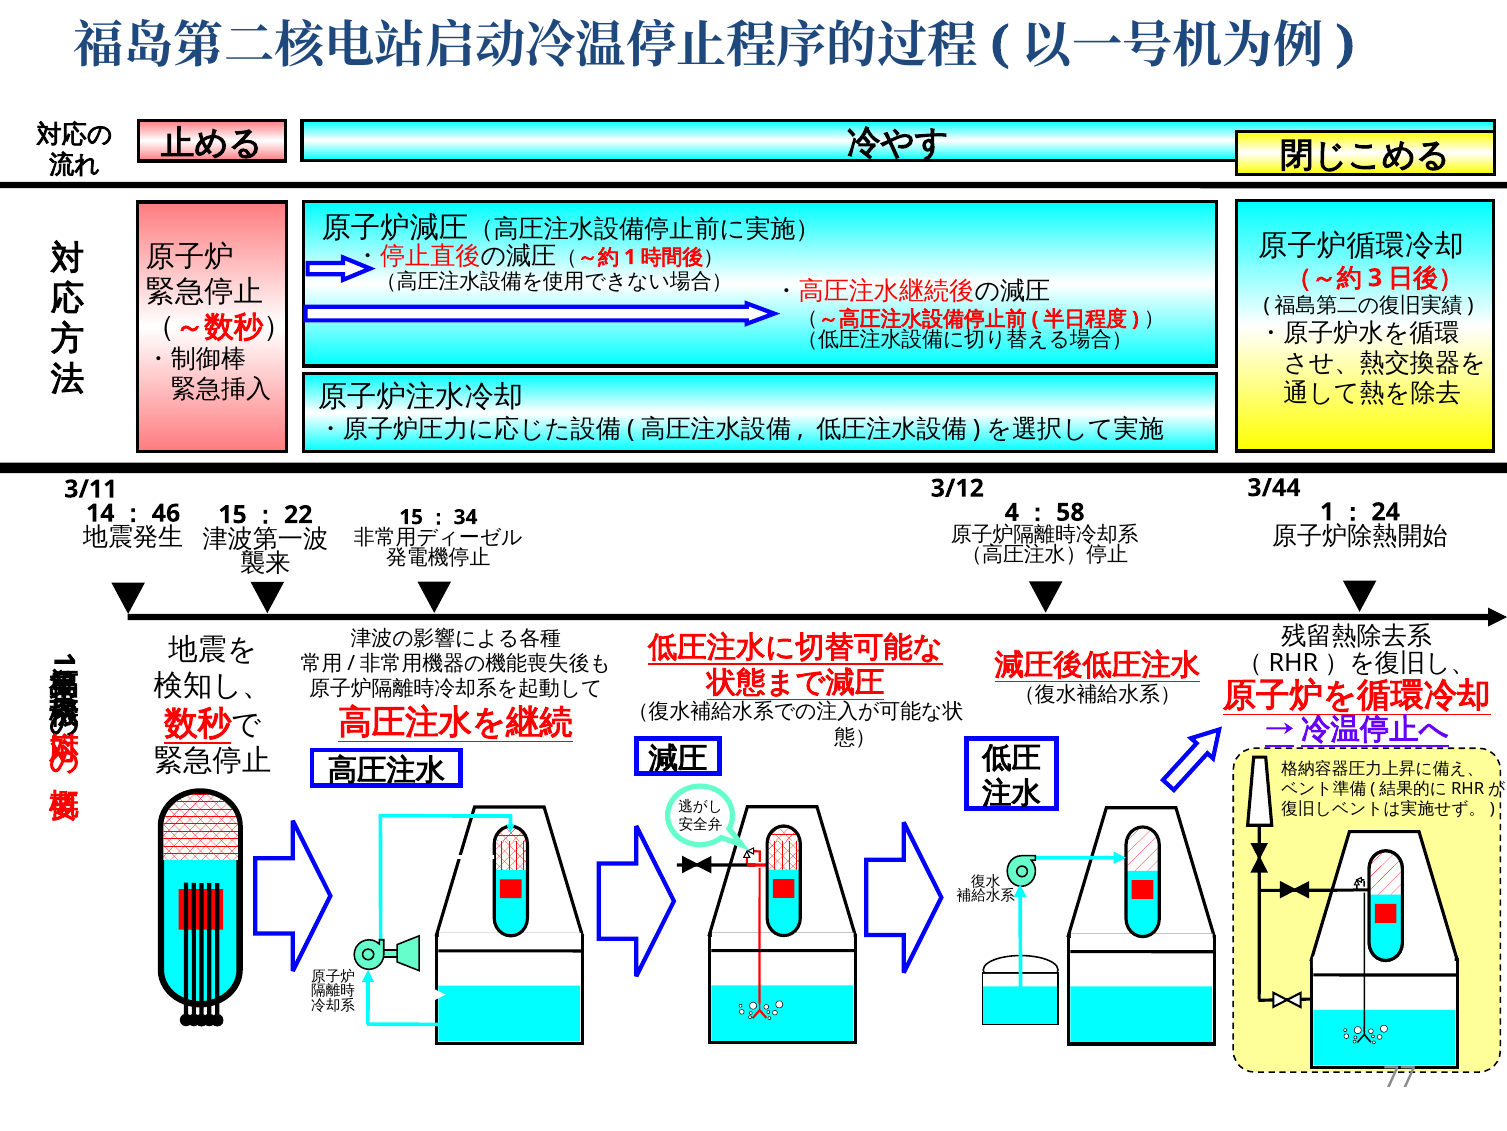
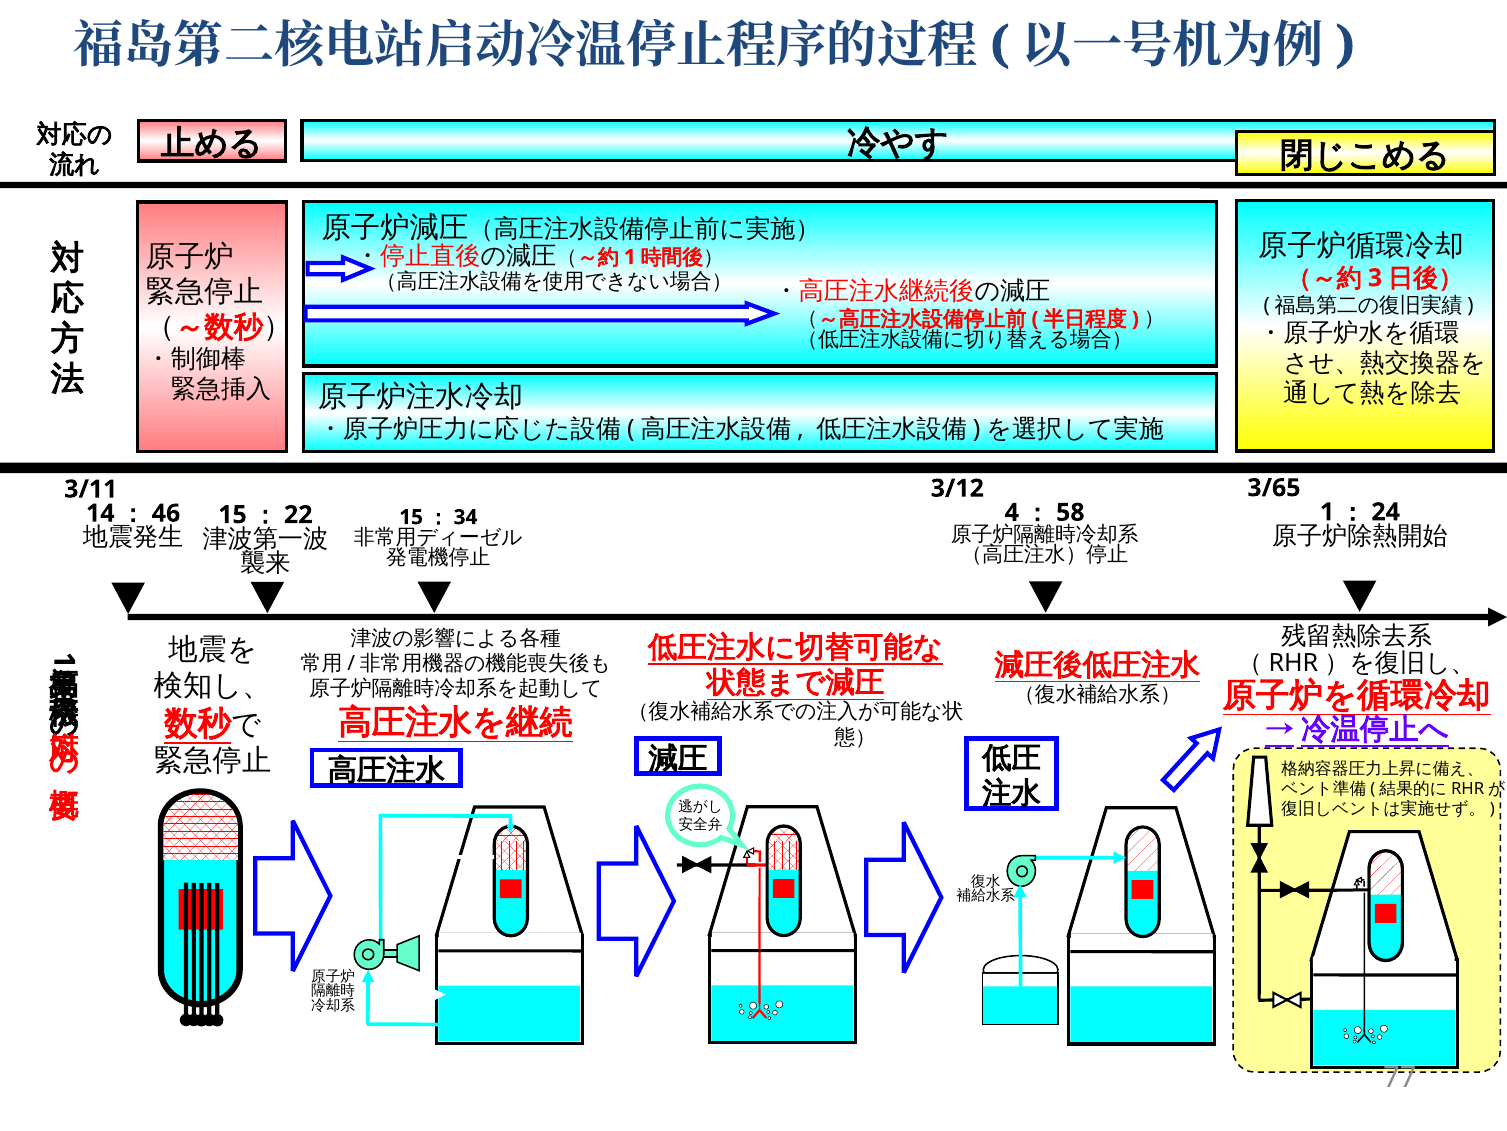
3/44: 3/44 -> 3/65
